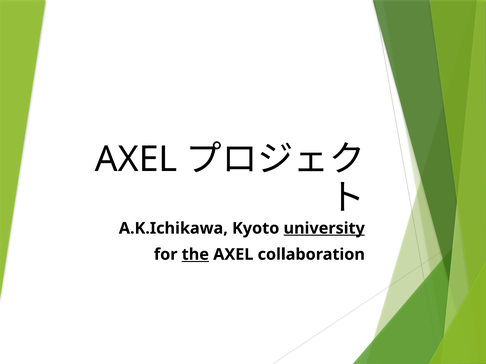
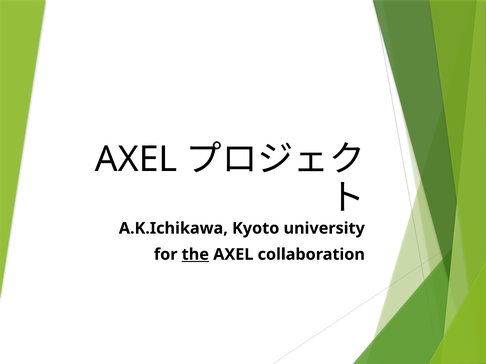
university underline: present -> none
